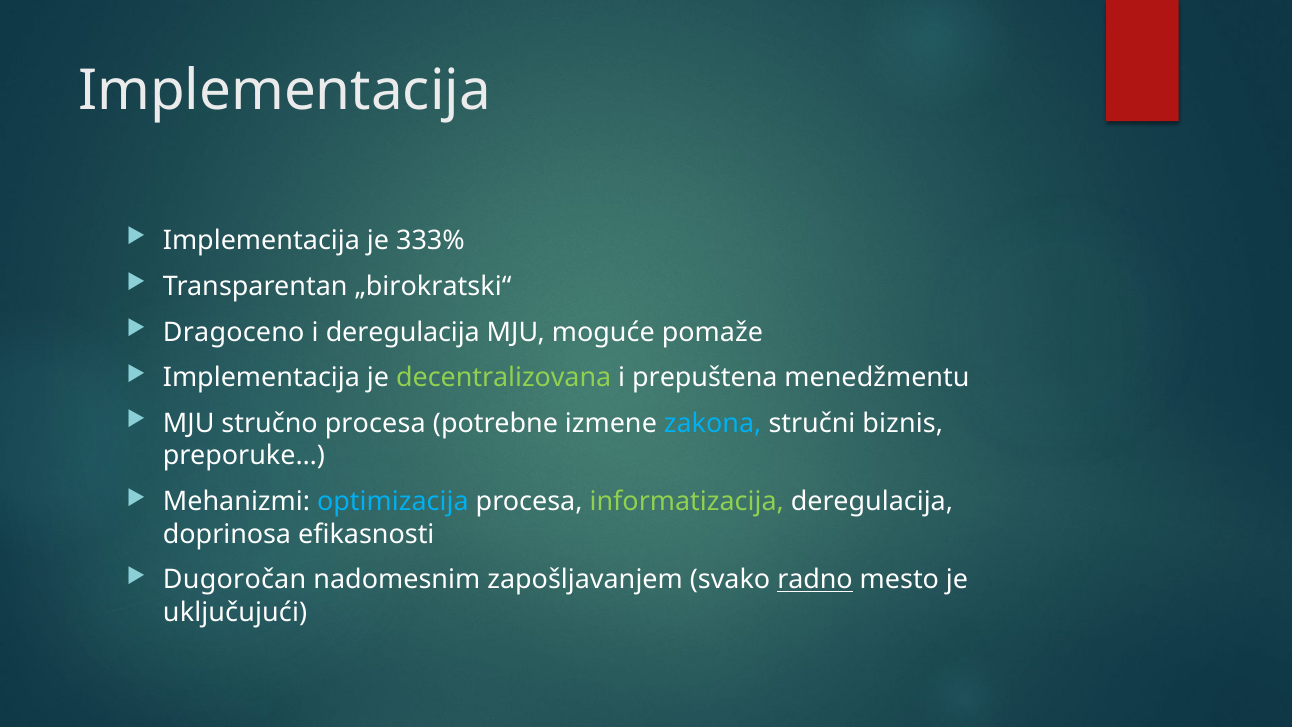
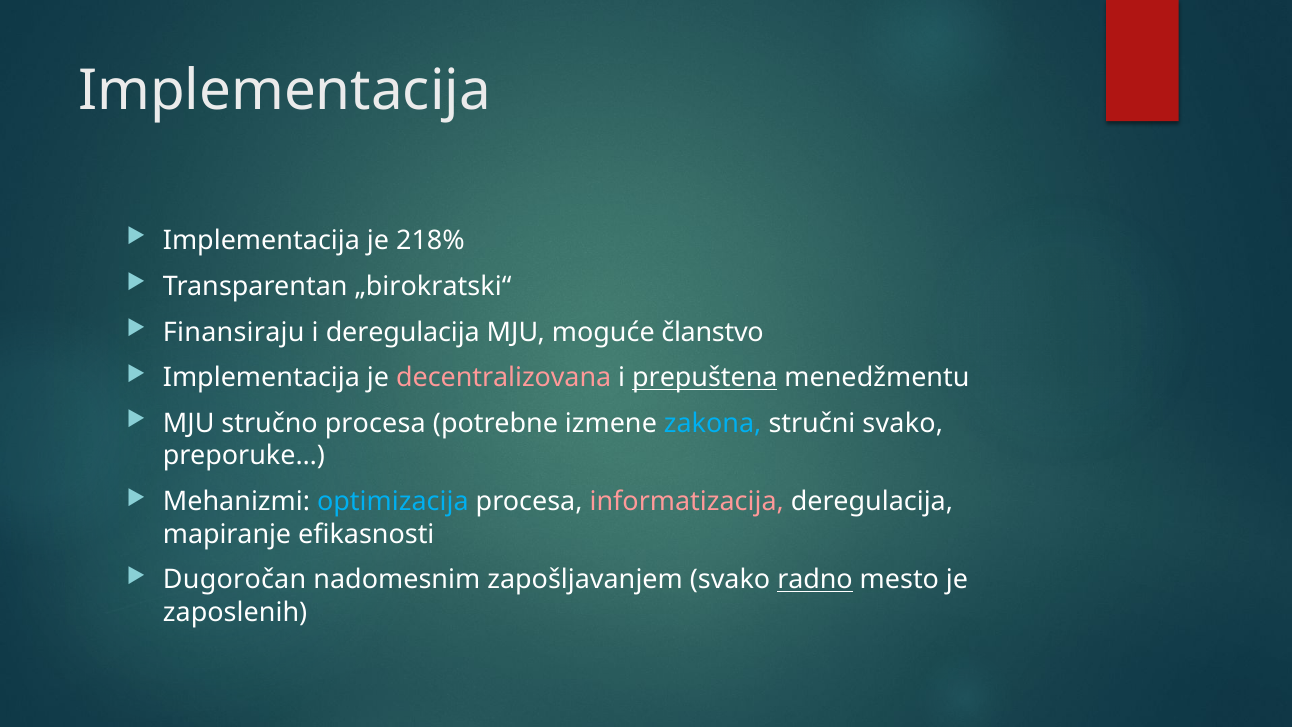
333%: 333% -> 218%
Dragoceno: Dragoceno -> Finansiraju
pomaže: pomaže -> članstvo
decentralizovana colour: light green -> pink
prepuštena underline: none -> present
stručni biznis: biznis -> svako
informatizacija colour: light green -> pink
doprinosa: doprinosa -> mapiranje
uključujući: uključujući -> zaposlenih
